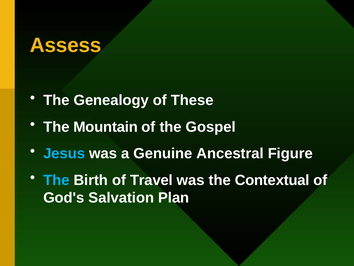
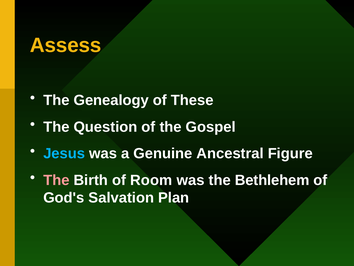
Mountain: Mountain -> Question
The at (56, 180) colour: light blue -> pink
Travel: Travel -> Room
Contextual: Contextual -> Bethlehem
